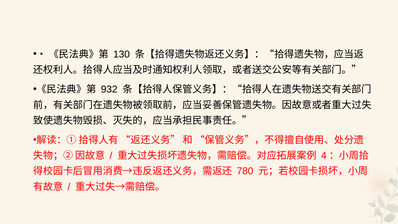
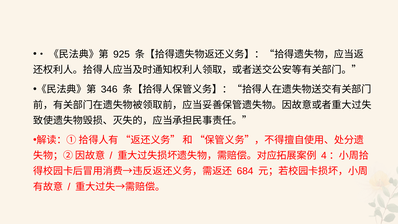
130: 130 -> 925
932: 932 -> 346
780: 780 -> 684
